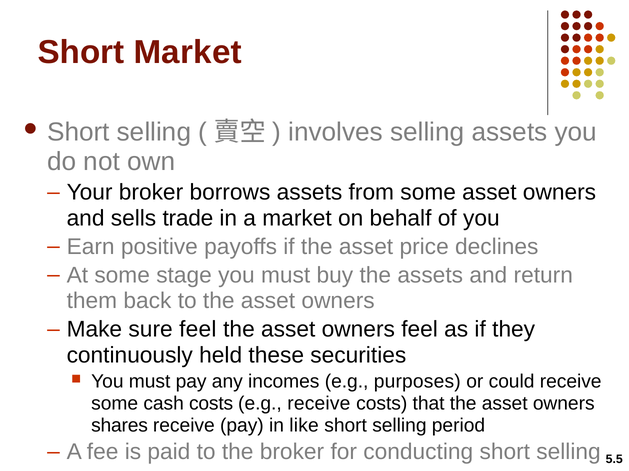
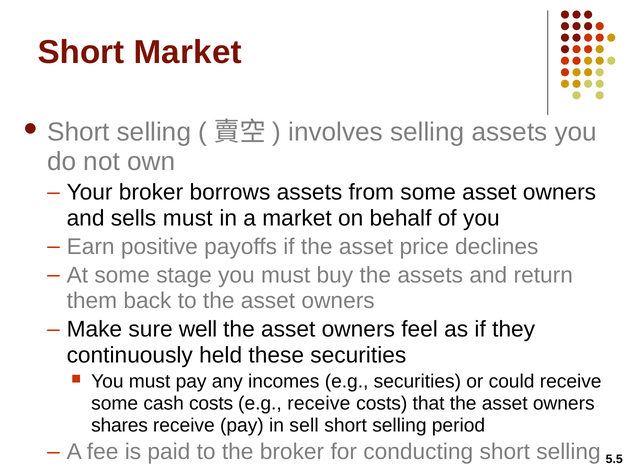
sells trade: trade -> must
sure feel: feel -> well
e.g purposes: purposes -> securities
like: like -> sell
